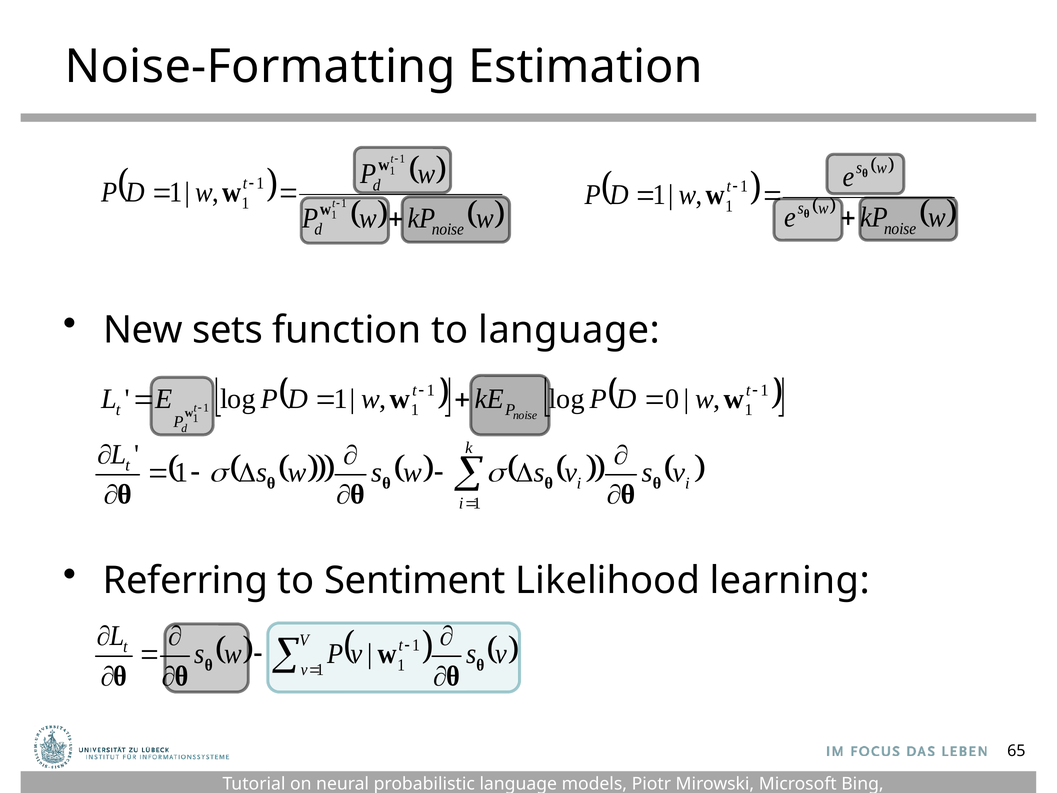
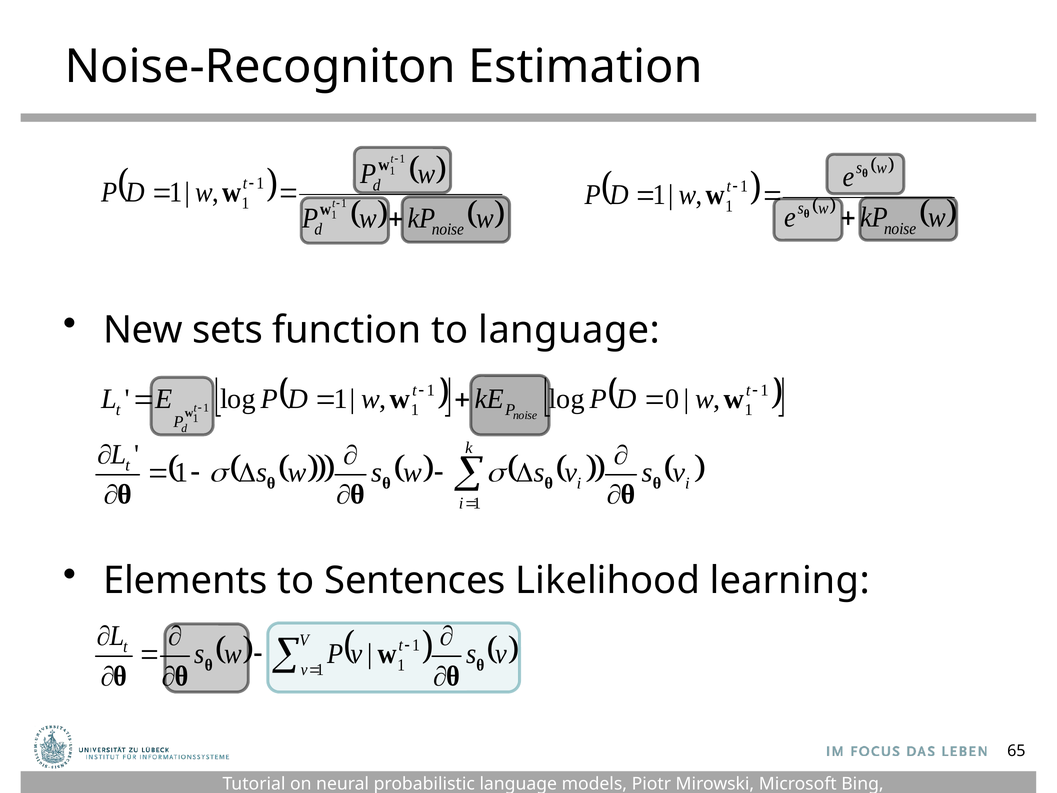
Noise-Formatting: Noise-Formatting -> Noise-Recogniton
Referring: Referring -> Elements
Sentiment: Sentiment -> Sentences
